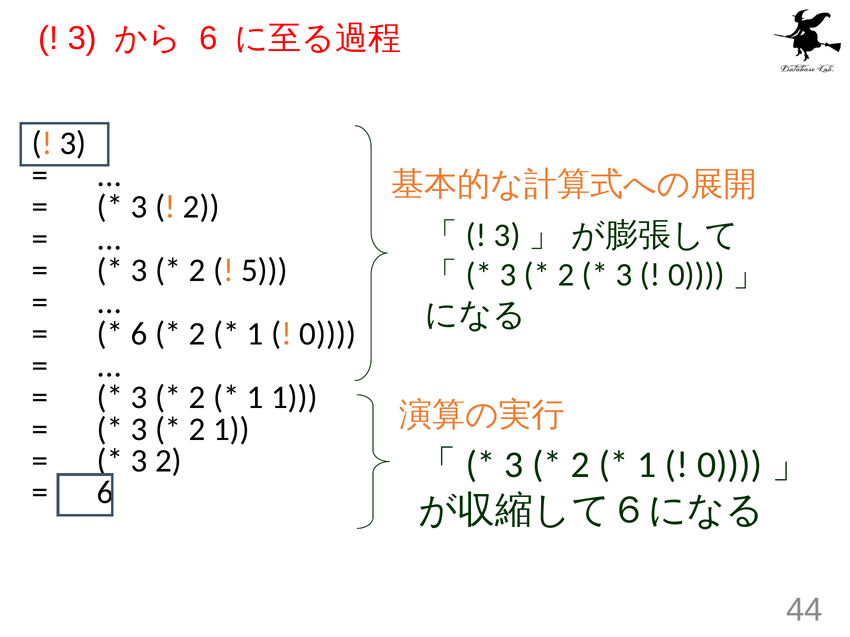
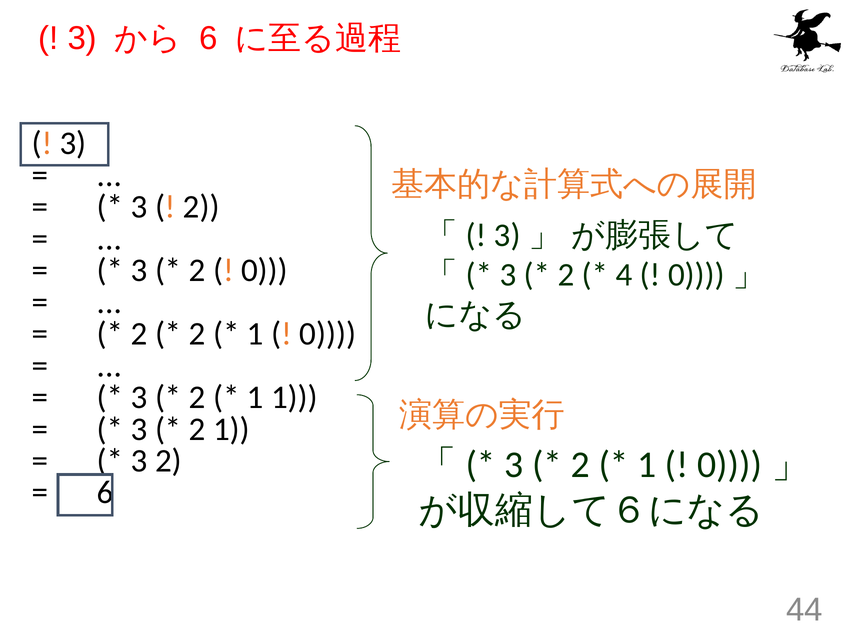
5 at (264, 271): 5 -> 0
3 at (624, 275): 3 -> 4
6 at (139, 334): 6 -> 2
